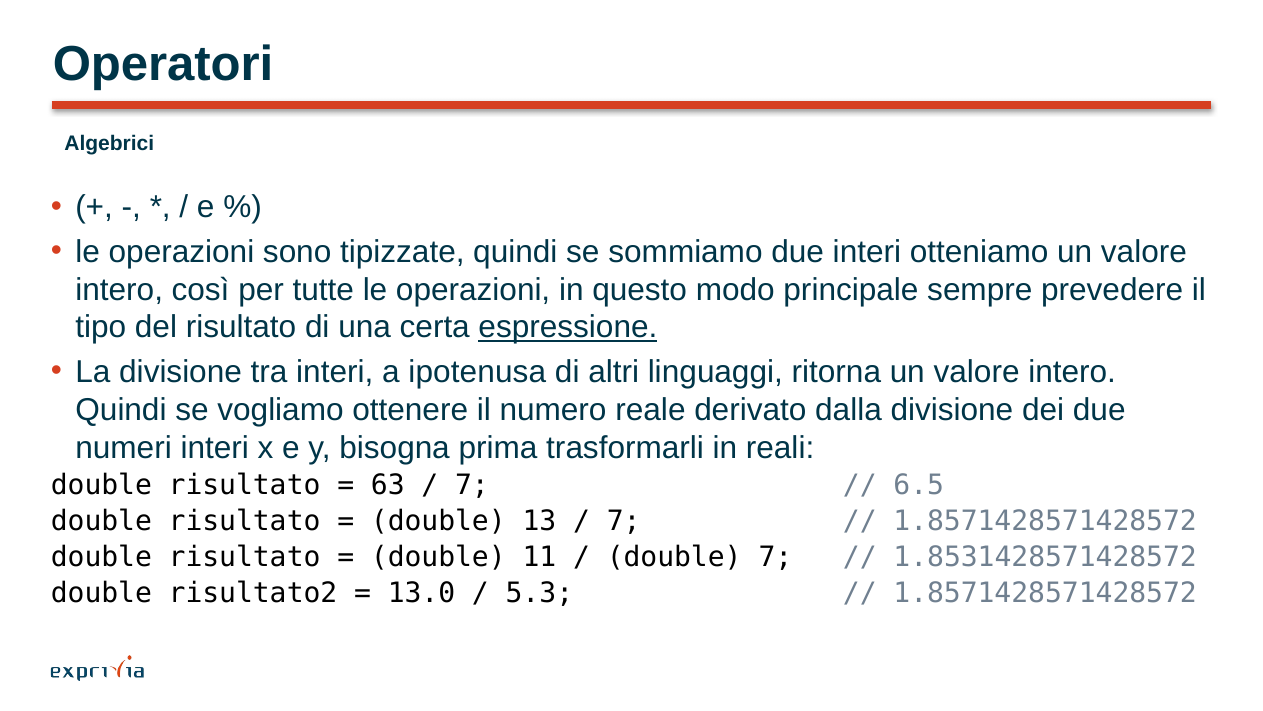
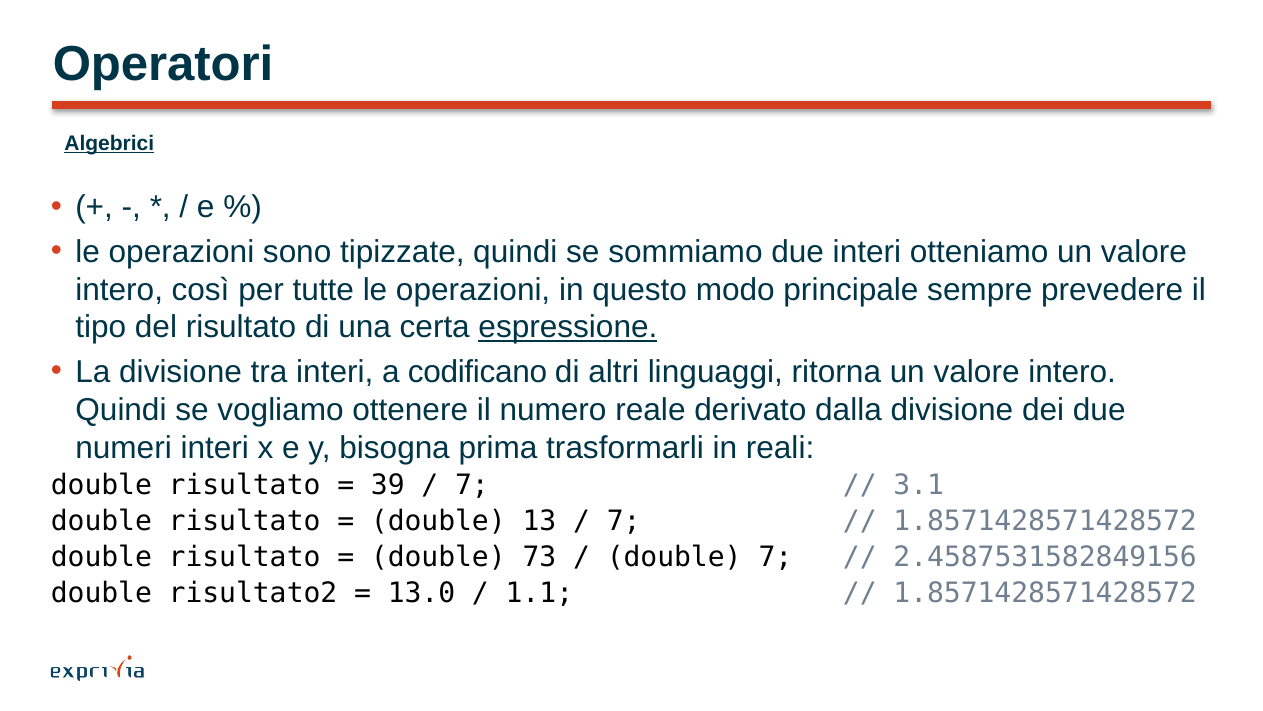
Algebrici underline: none -> present
ipotenusa: ipotenusa -> codificano
63: 63 -> 39
6.5: 6.5 -> 3.1
11: 11 -> 73
1.8531428571428572: 1.8531428571428572 -> 2.4587531582849156
5.3: 5.3 -> 1.1
